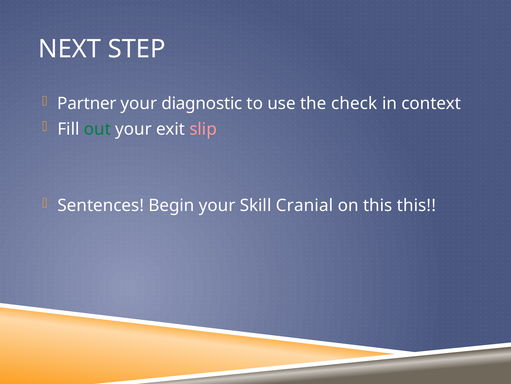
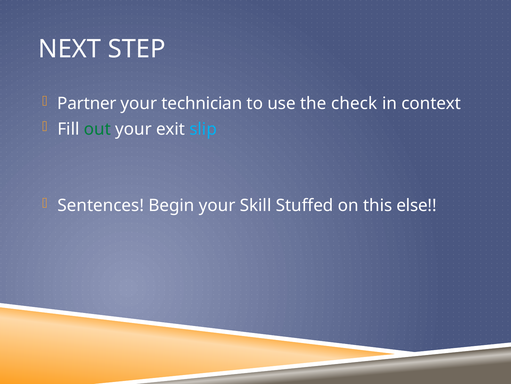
diagnostic: diagnostic -> technician
slip colour: pink -> light blue
Cranial: Cranial -> Stuffed
this this: this -> else
